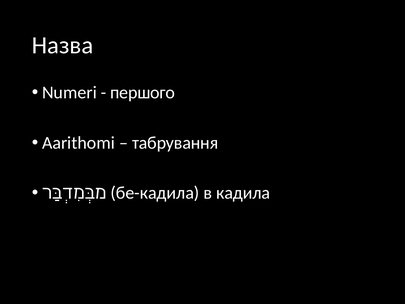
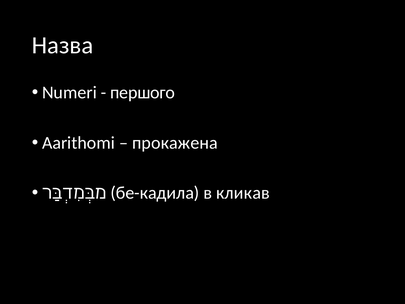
табрування: табрування -> прокажена
кадила: кадила -> кликав
